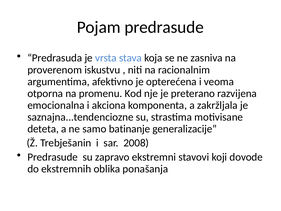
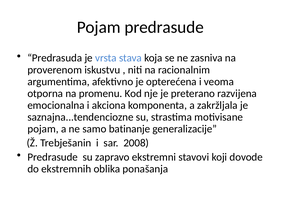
deteta at (43, 129): deteta -> pojam
